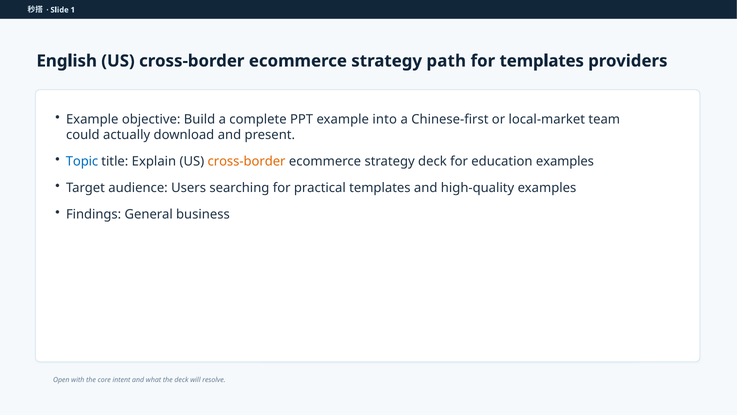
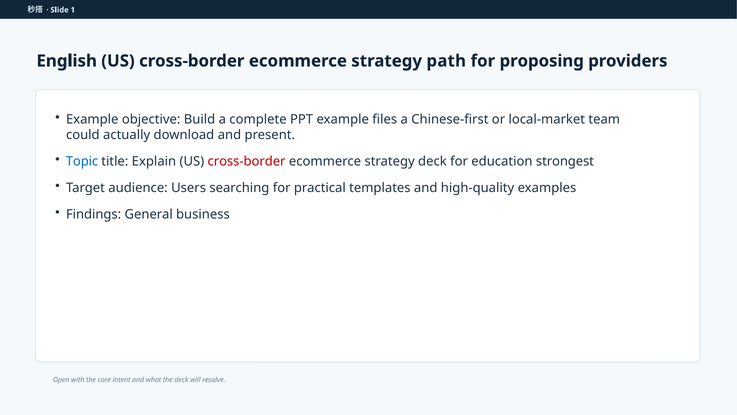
for templates: templates -> proposing
into: into -> files
cross-border at (247, 161) colour: orange -> red
education examples: examples -> strongest
